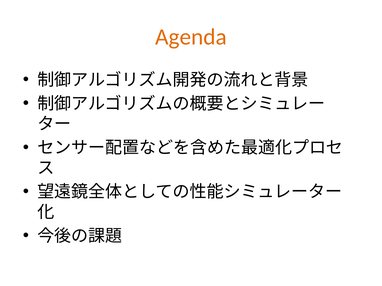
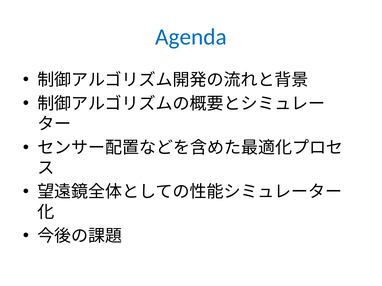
Agenda colour: orange -> blue
